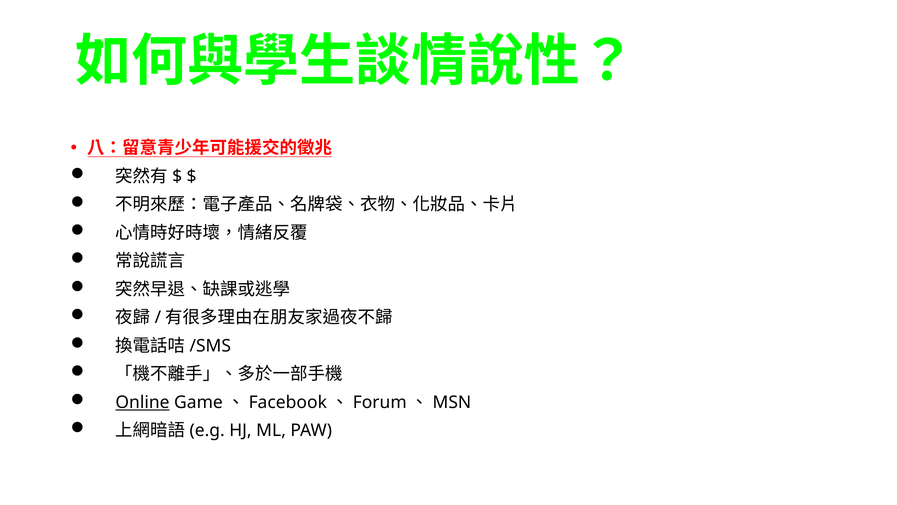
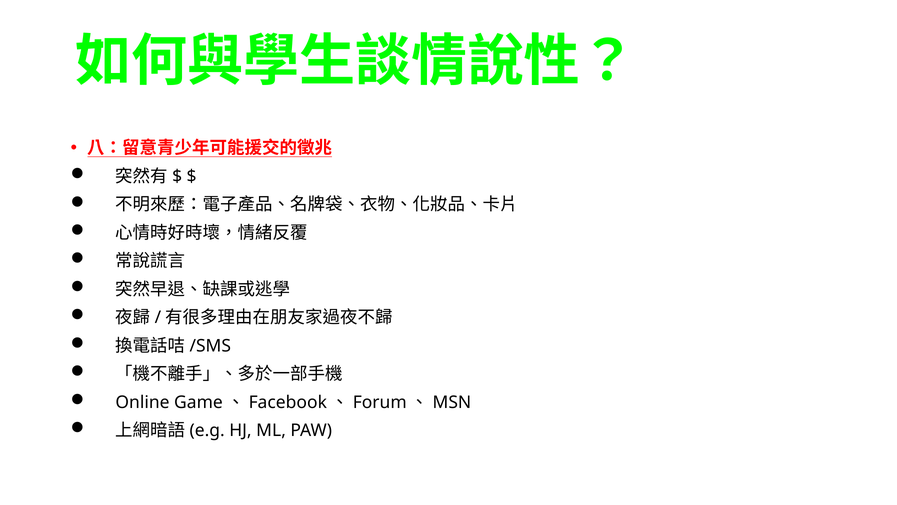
Online underline: present -> none
